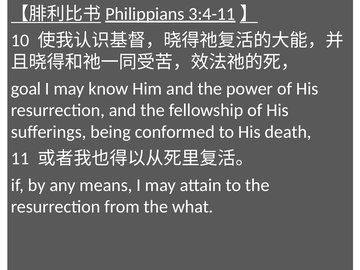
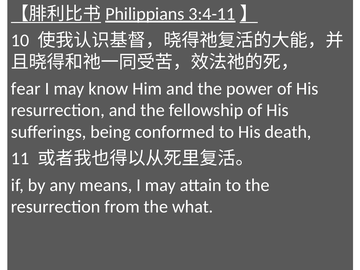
goal: goal -> fear
